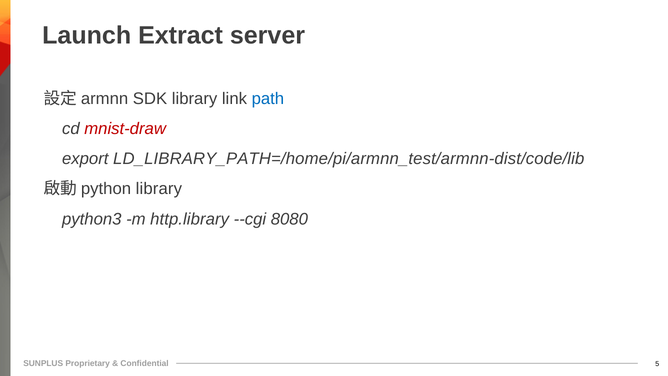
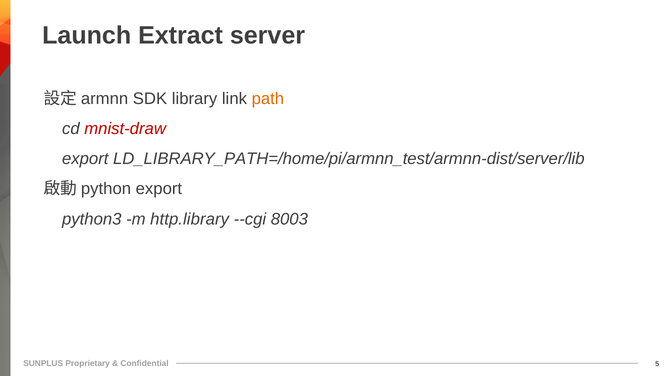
path colour: blue -> orange
LD_LIBRARY_PATH=/home/pi/armnn_test/armnn-dist/code/lib: LD_LIBRARY_PATH=/home/pi/armnn_test/armnn-dist/code/lib -> LD_LIBRARY_PATH=/home/pi/armnn_test/armnn-dist/server/lib
library at (159, 189): library -> export
8080: 8080 -> 8003
